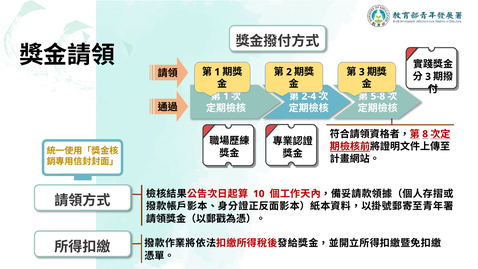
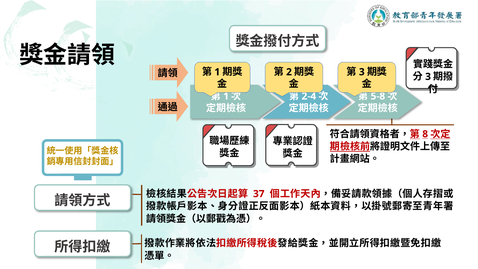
10: 10 -> 37
